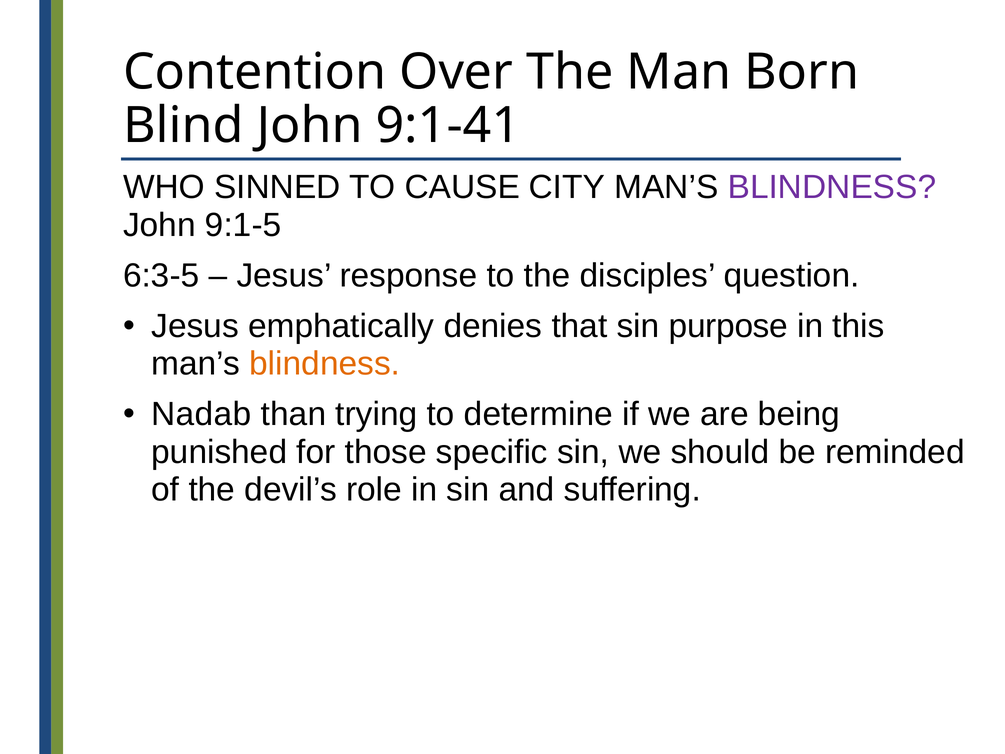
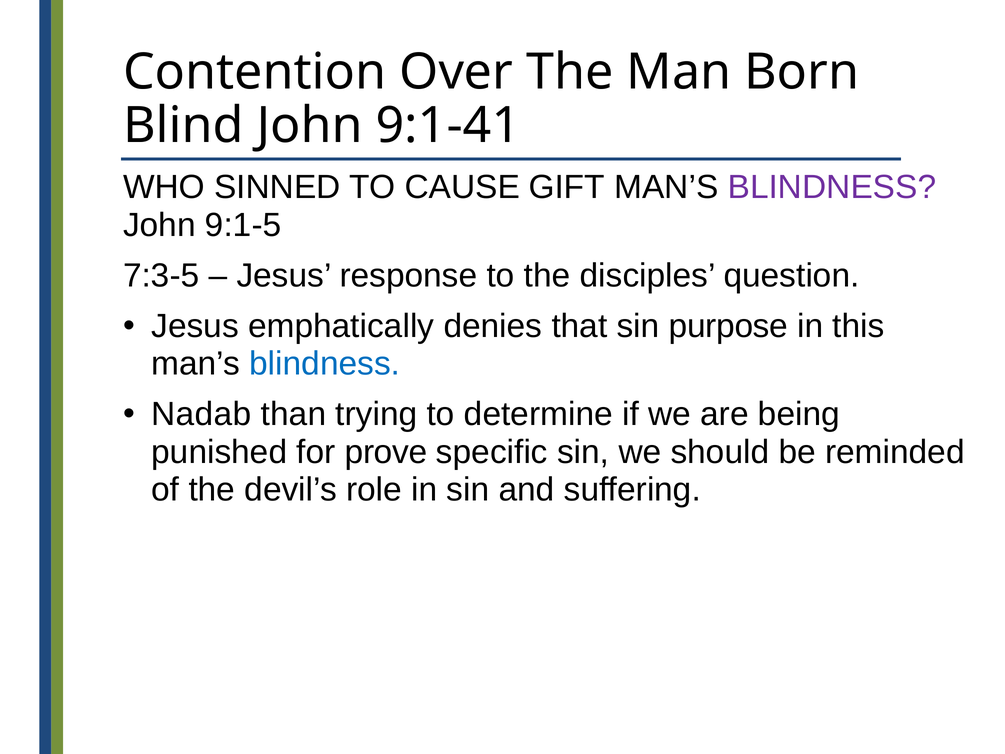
CITY: CITY -> GIFT
6:3-5: 6:3-5 -> 7:3-5
blindness at (325, 364) colour: orange -> blue
those: those -> prove
